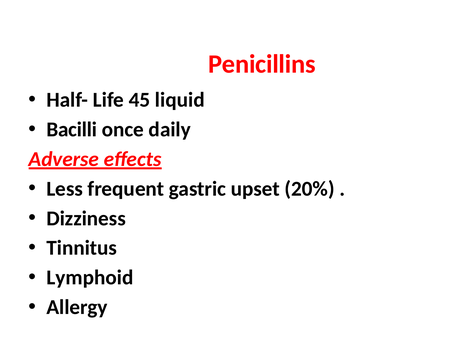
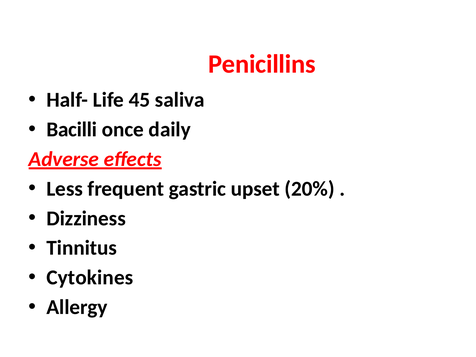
liquid: liquid -> saliva
Lymphoid: Lymphoid -> Cytokines
